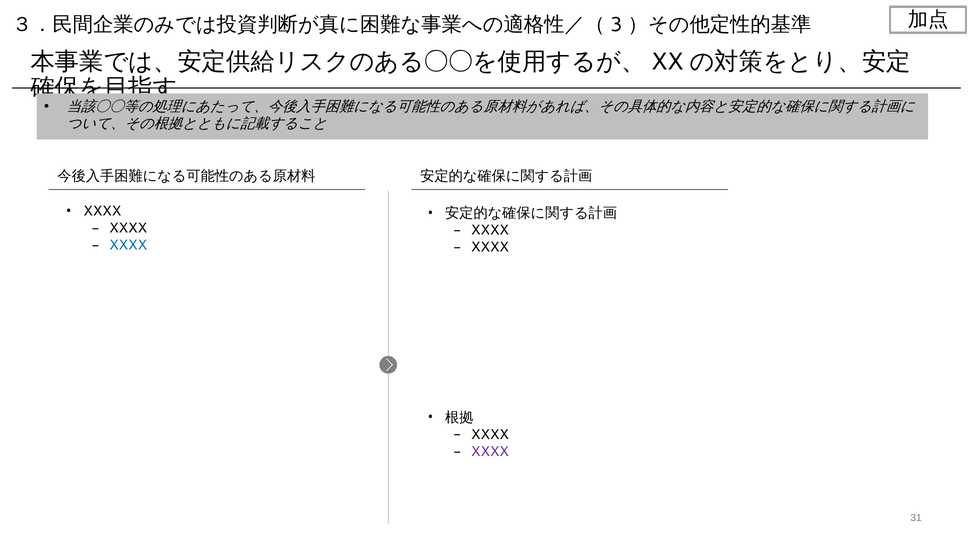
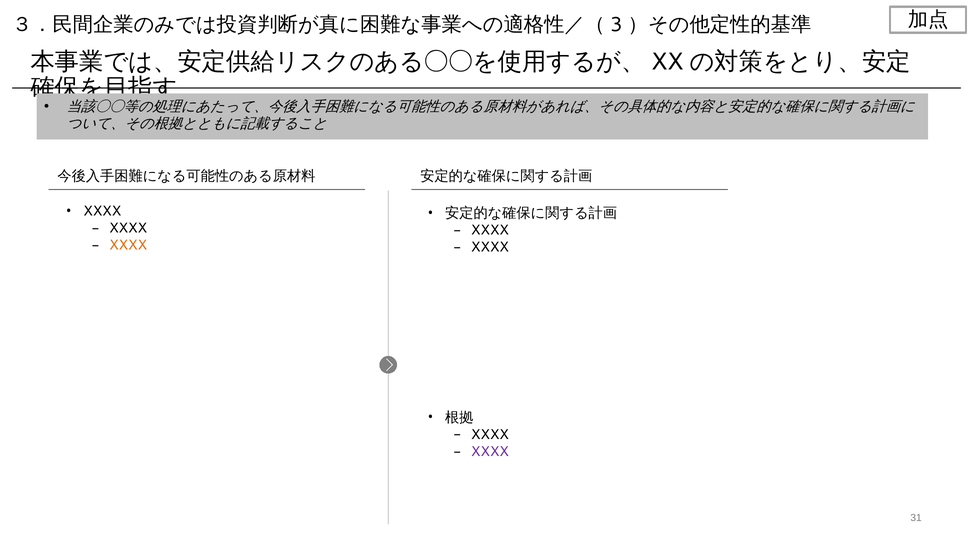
XXXX at (128, 245) colour: blue -> orange
